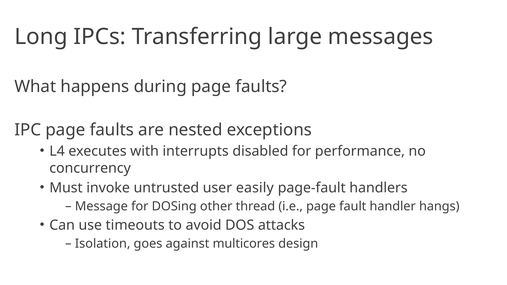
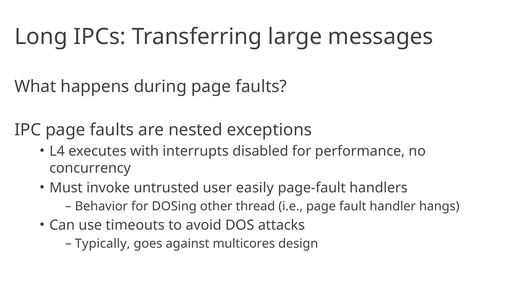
Message: Message -> Behavior
Isolation: Isolation -> Typically
